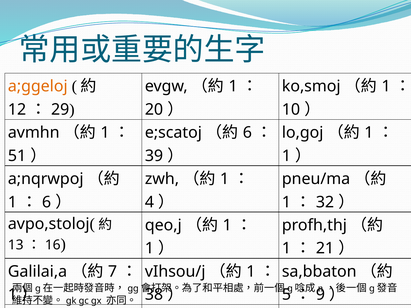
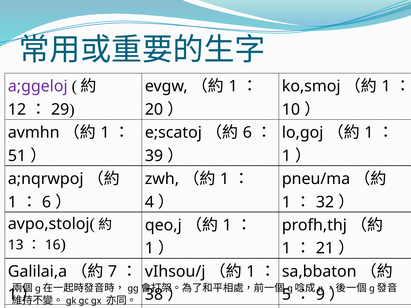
a;ggeloj colour: orange -> purple
